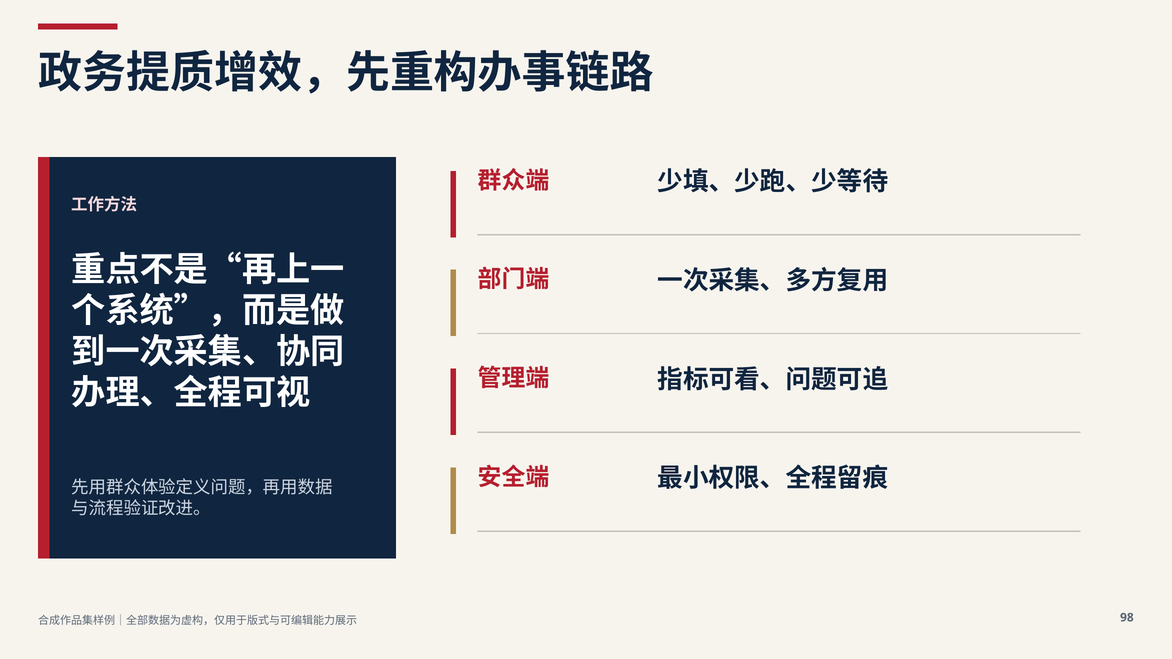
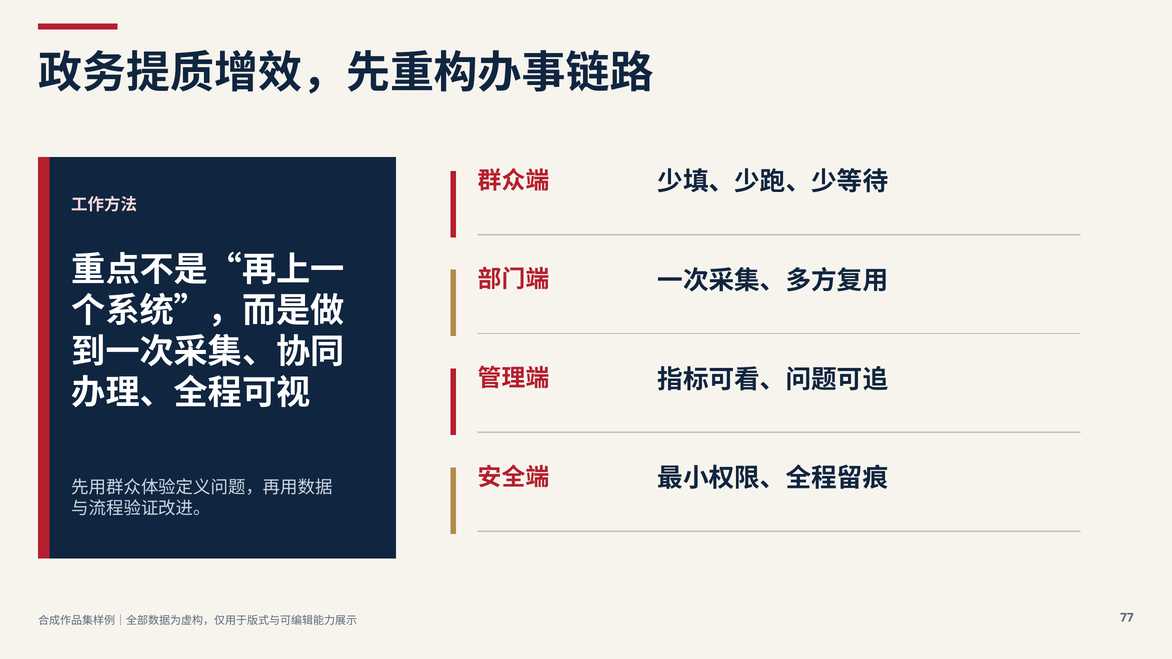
98: 98 -> 77
